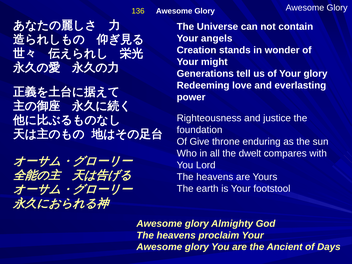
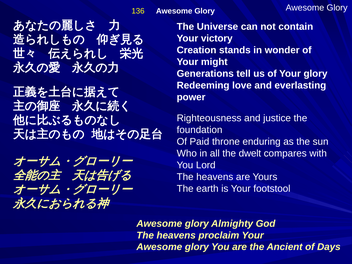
angels: angels -> victory
Give: Give -> Paid
